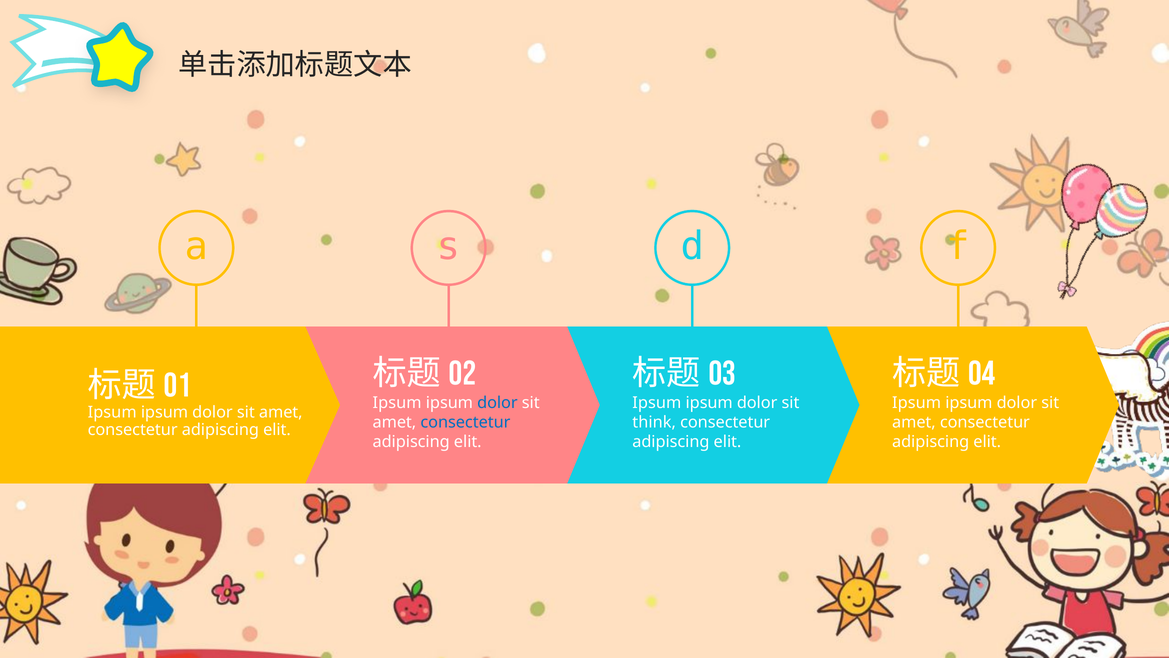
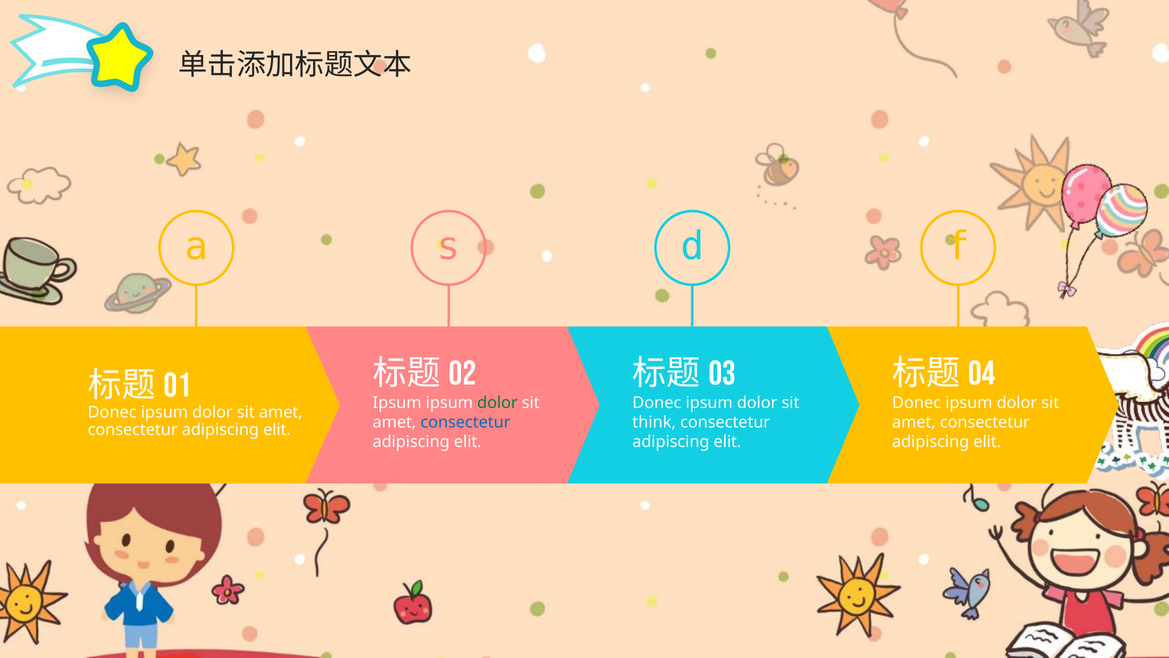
dolor at (497, 402) colour: blue -> green
Ipsum at (657, 402): Ipsum -> Donec
Ipsum at (917, 402): Ipsum -> Donec
Ipsum at (112, 412): Ipsum -> Donec
